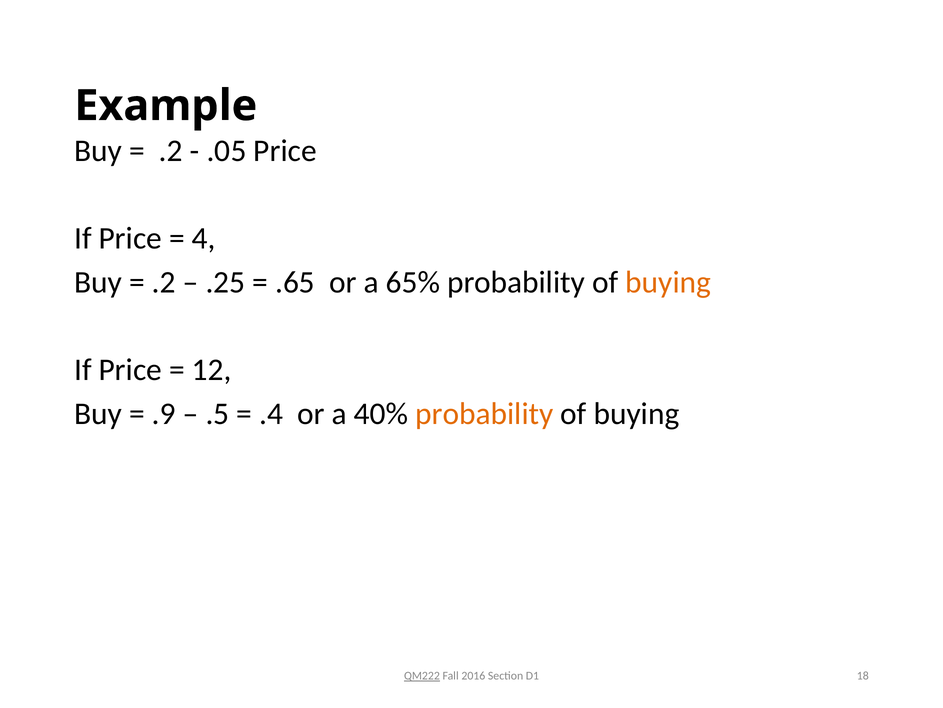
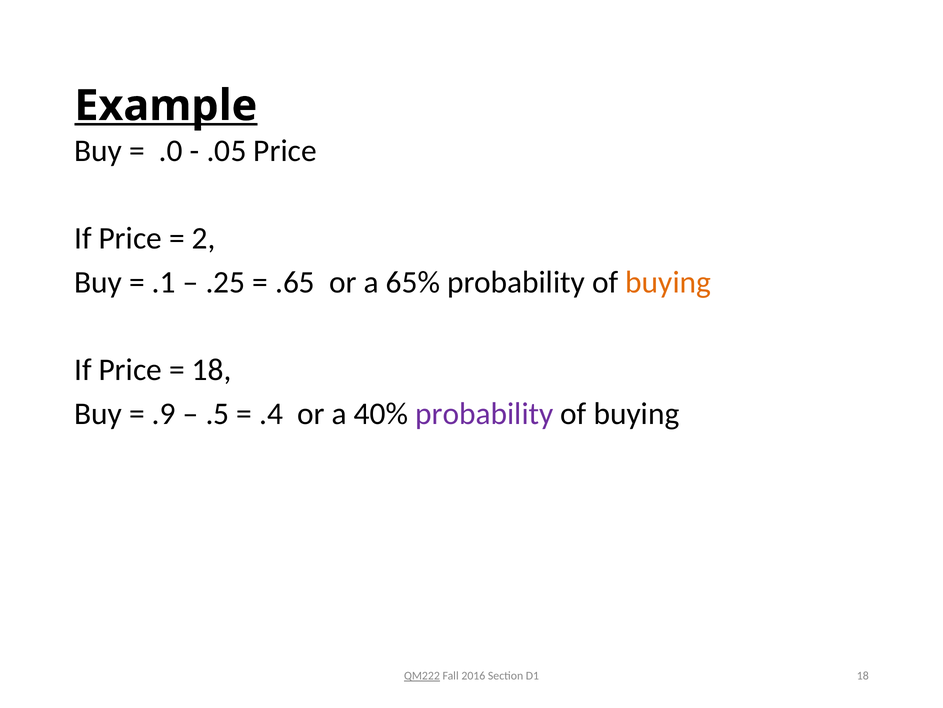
Example underline: none -> present
.2 at (171, 151): .2 -> .0
4: 4 -> 2
.2 at (164, 282): .2 -> .1
12 at (212, 369): 12 -> 18
probability at (484, 413) colour: orange -> purple
